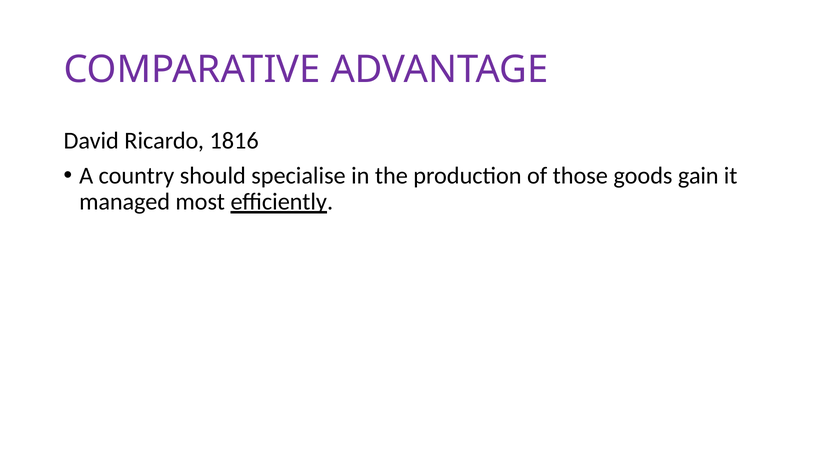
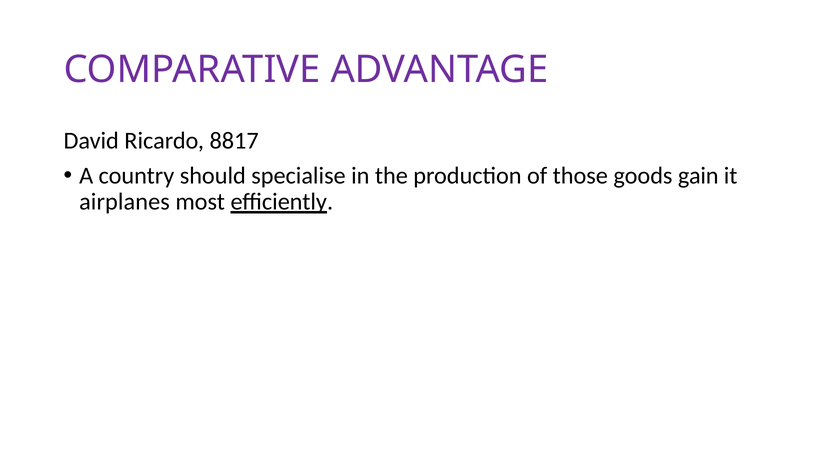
1816: 1816 -> 8817
managed: managed -> airplanes
